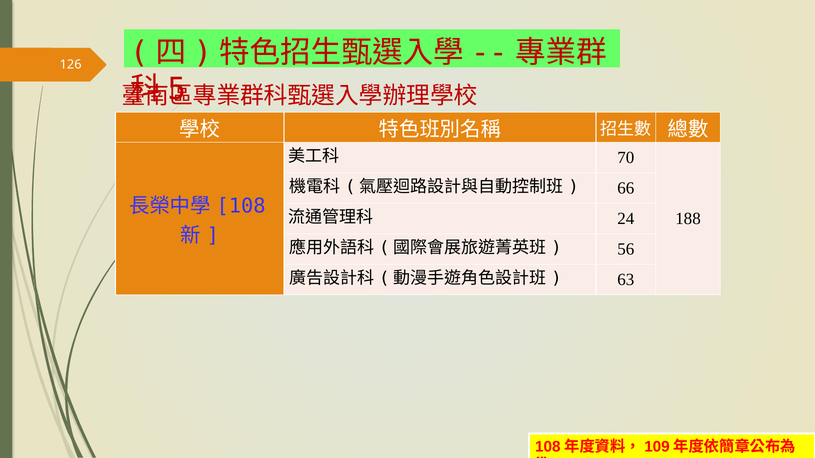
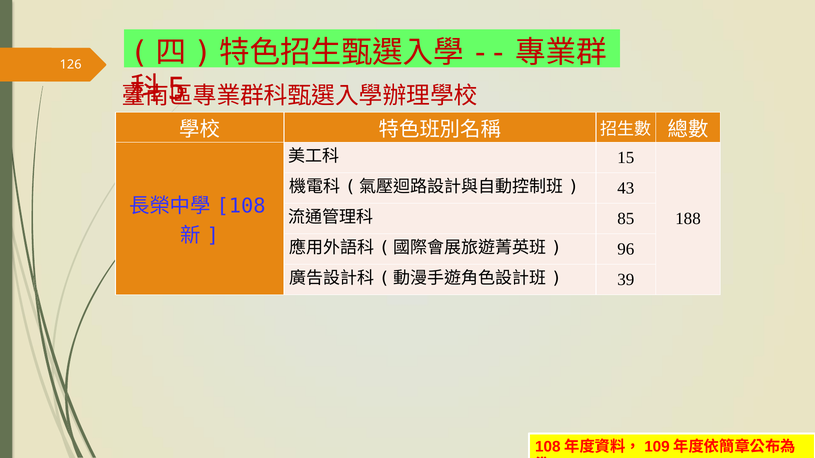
70: 70 -> 15
66: 66 -> 43
24: 24 -> 85
56: 56 -> 96
63: 63 -> 39
